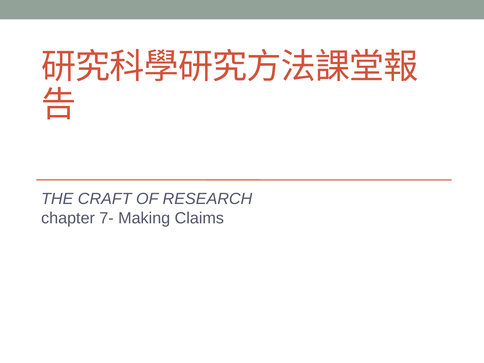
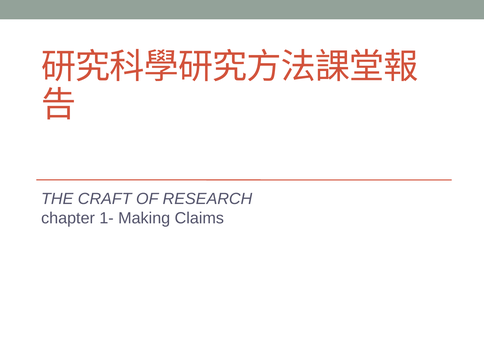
7-: 7- -> 1-
